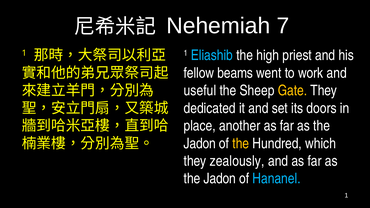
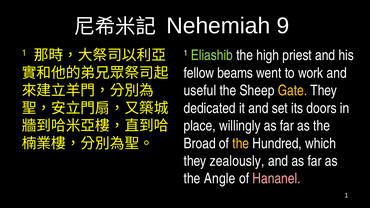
7: 7 -> 9
Eliashib colour: light blue -> light green
another: another -> willingly
Jadon at (200, 143): Jadon -> Broad
Jadon at (220, 179): Jadon -> Angle
Hananel colour: light blue -> pink
